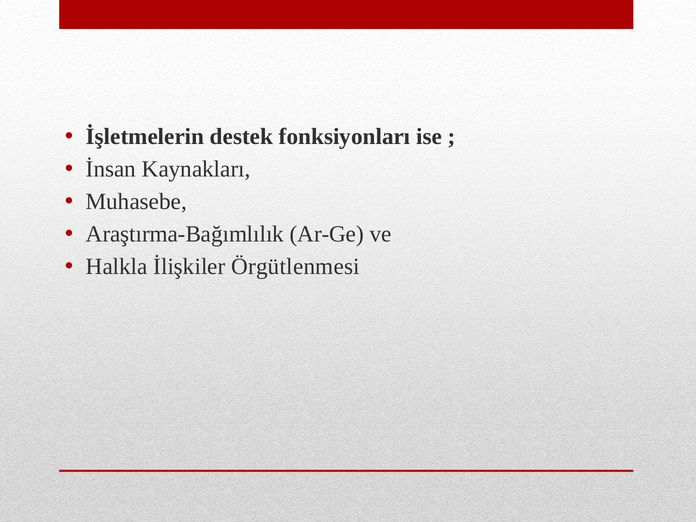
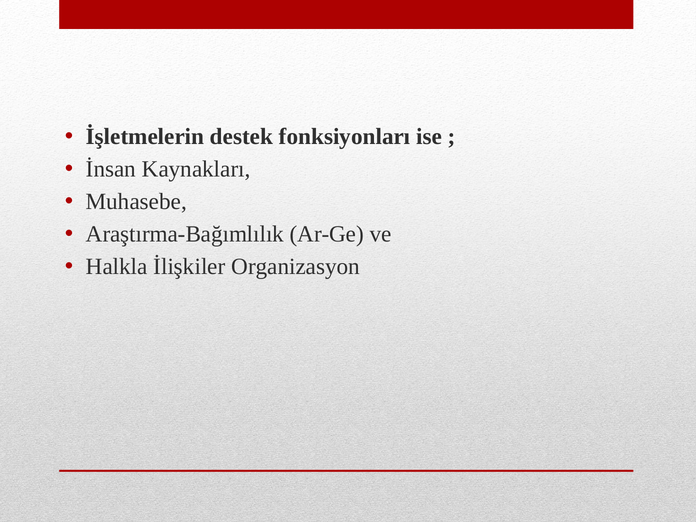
Örgütlenmesi: Örgütlenmesi -> Organizasyon
